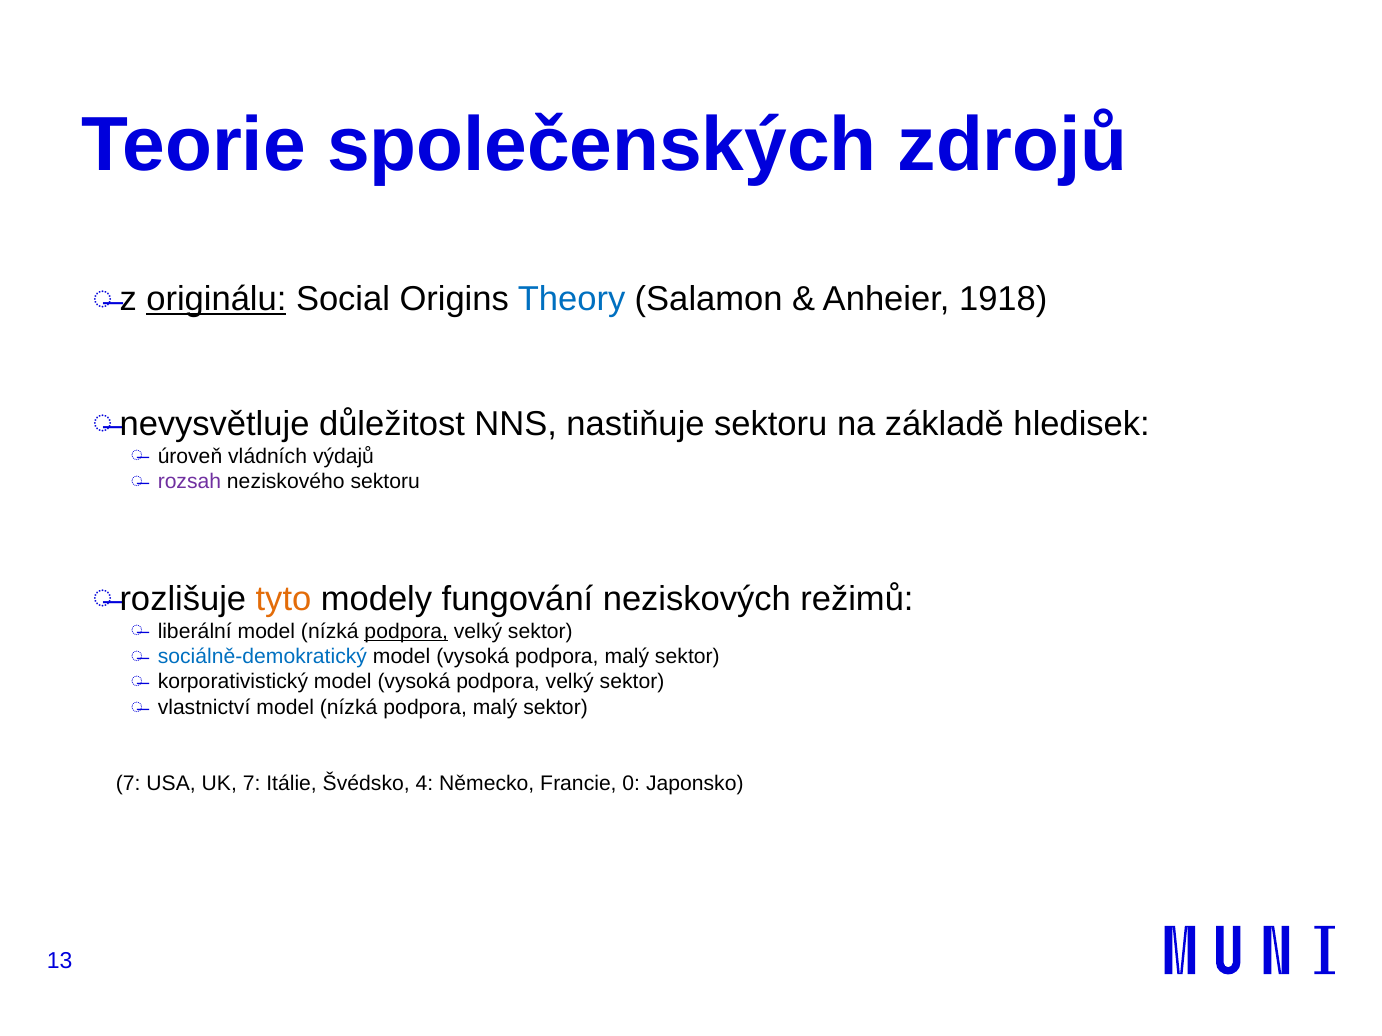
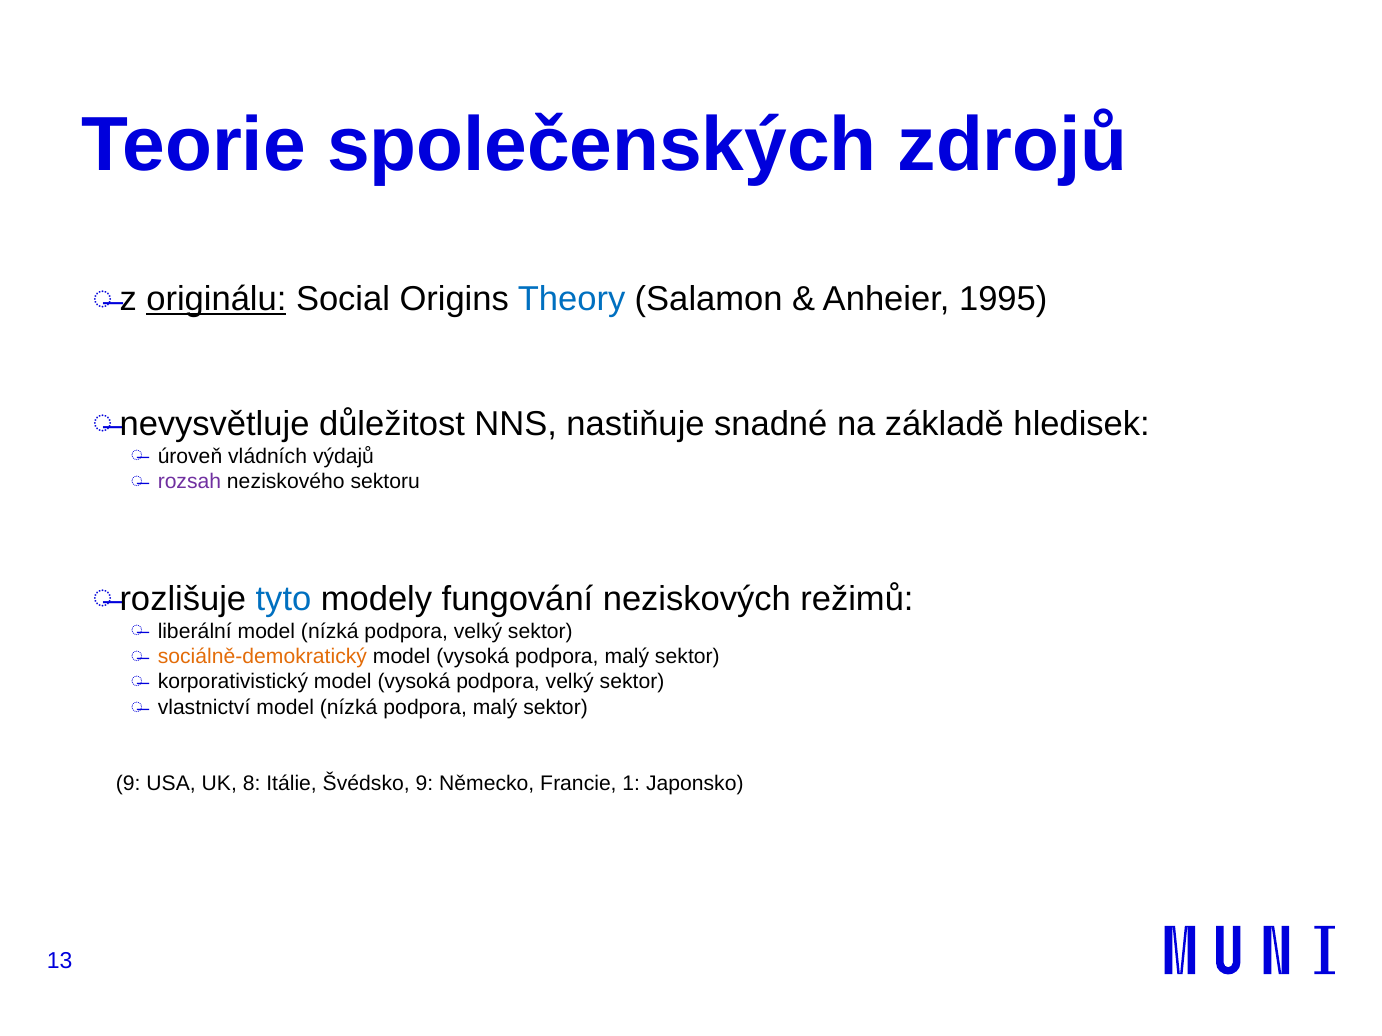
1918: 1918 -> 1995
nastiňuje sektoru: sektoru -> snadné
tyto colour: orange -> blue
podpora at (406, 631) underline: present -> none
sociálně-demokratický colour: blue -> orange
7 at (128, 784): 7 -> 9
UK 7: 7 -> 8
Švédsko 4: 4 -> 9
0: 0 -> 1
